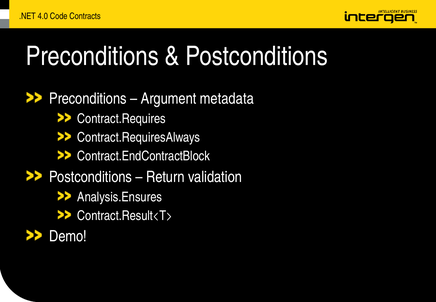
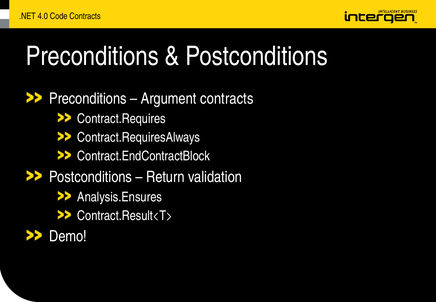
Argument metadata: metadata -> contracts
